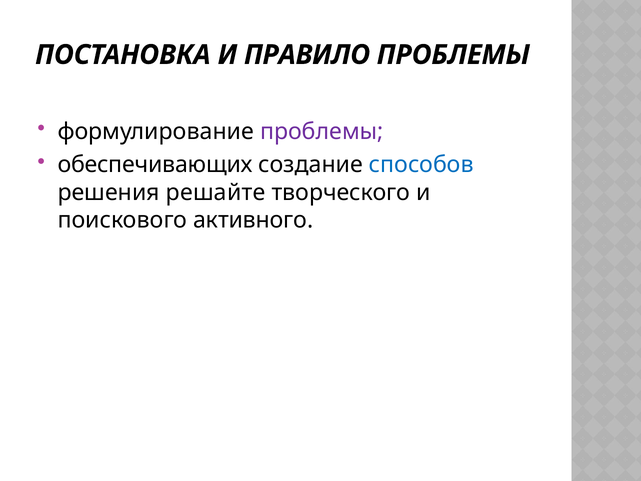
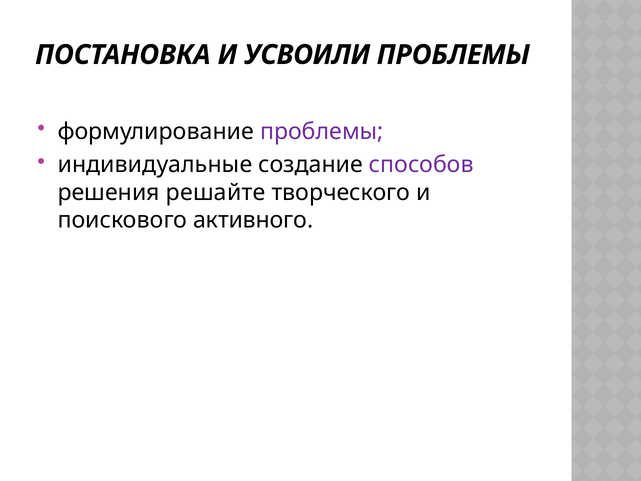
ПРАВИЛО: ПРАВИЛО -> УСВОИЛИ
обеспечивающих: обеспечивающих -> индивидуальные
способов colour: blue -> purple
